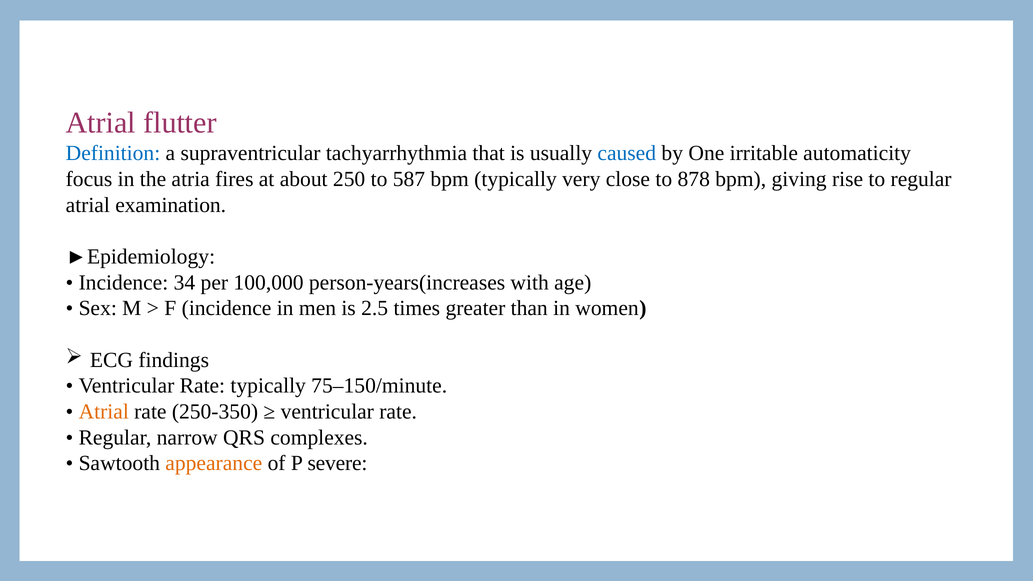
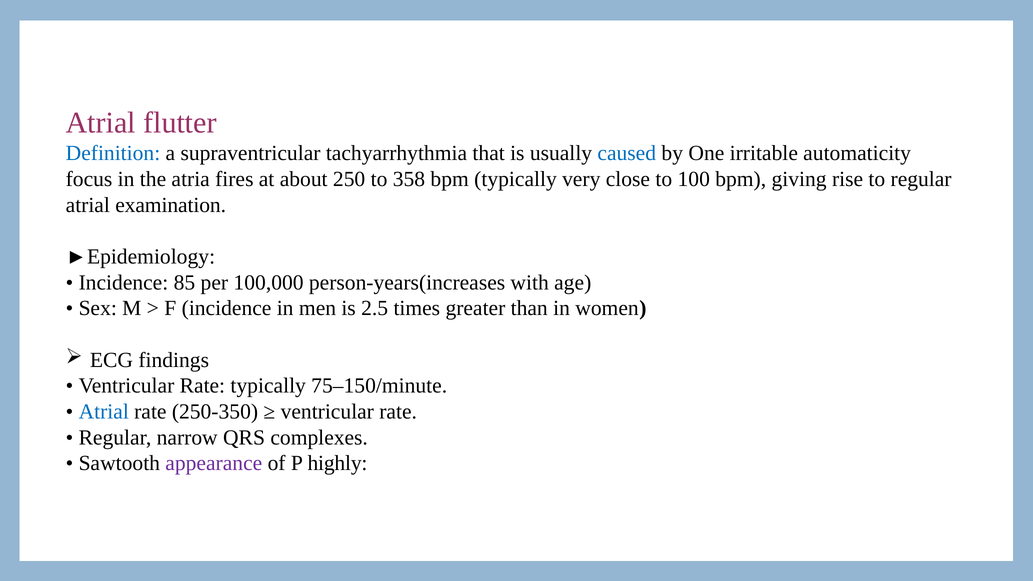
587: 587 -> 358
878: 878 -> 100
34: 34 -> 85
Atrial at (104, 412) colour: orange -> blue
appearance colour: orange -> purple
severe: severe -> highly
